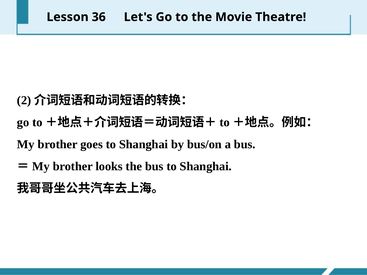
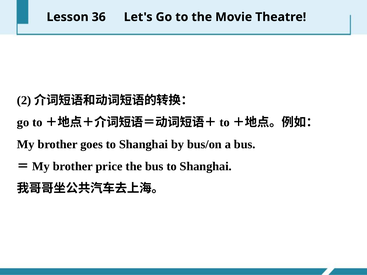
looks: looks -> price
